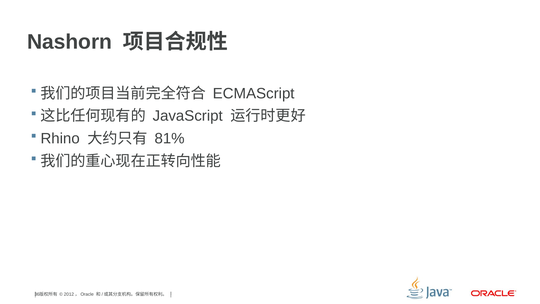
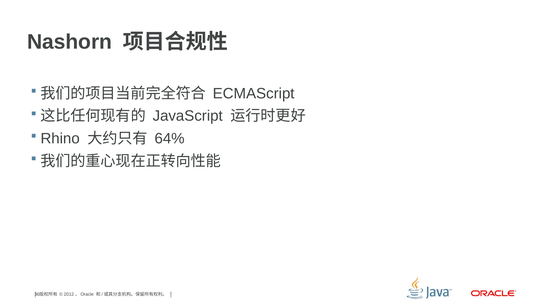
81%: 81% -> 64%
